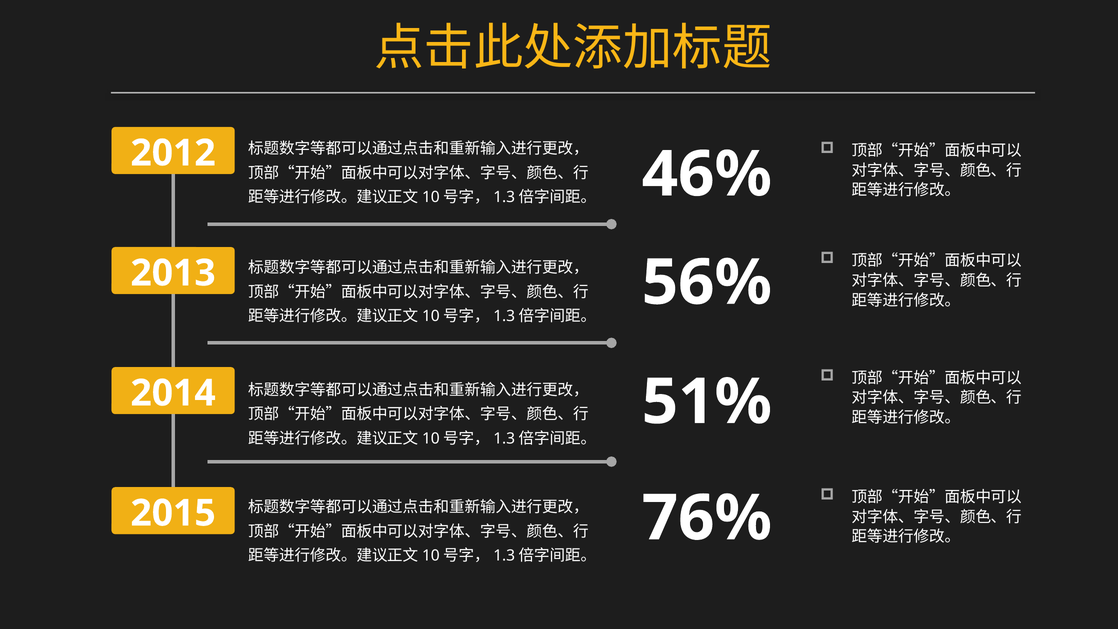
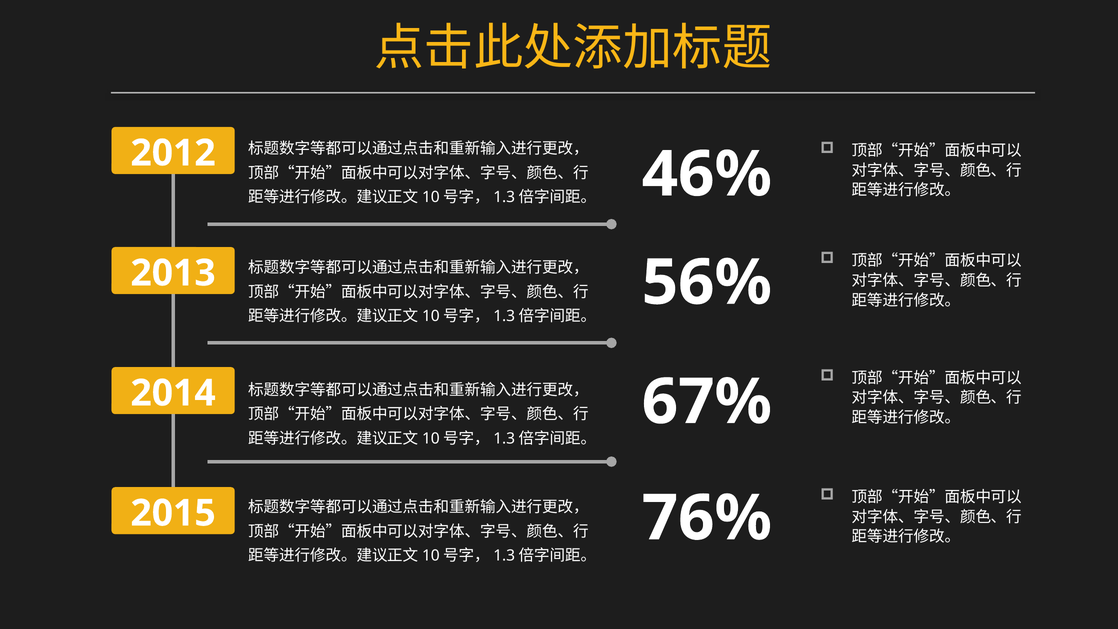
51%: 51% -> 67%
